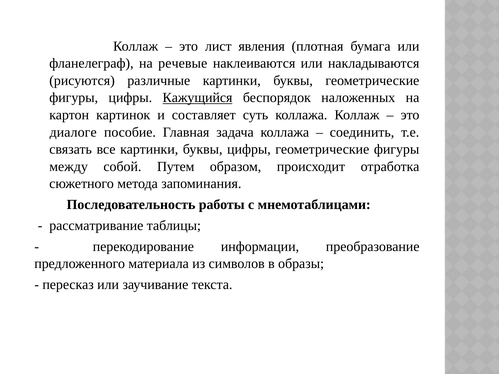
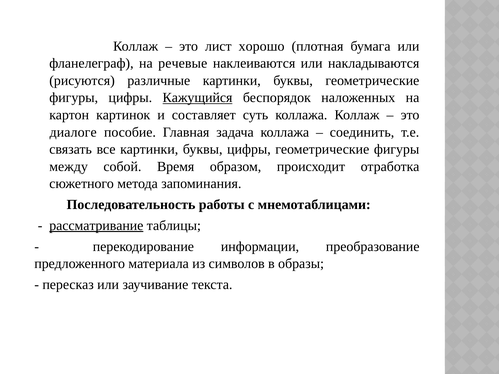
явления: явления -> хорошо
Путем: Путем -> Время
рассматривание underline: none -> present
